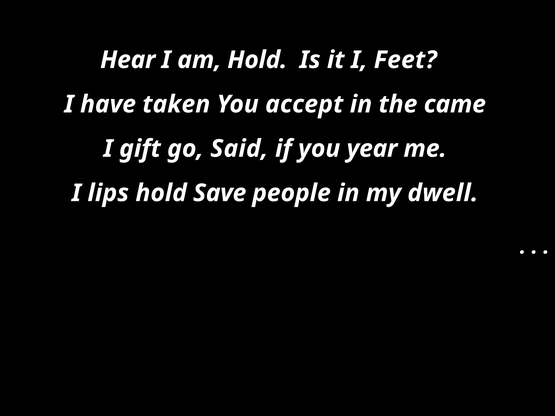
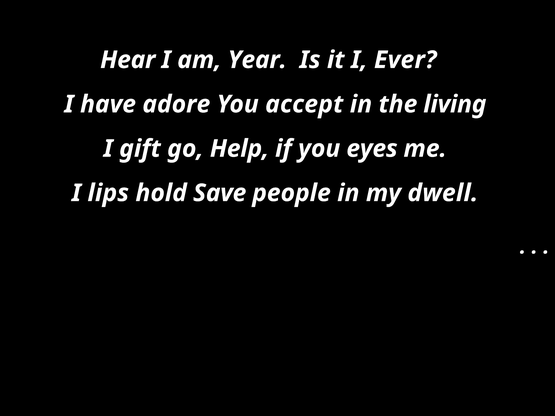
am Hold: Hold -> Year
Feet: Feet -> Ever
taken: taken -> adore
came: came -> living
Said: Said -> Help
year: year -> eyes
